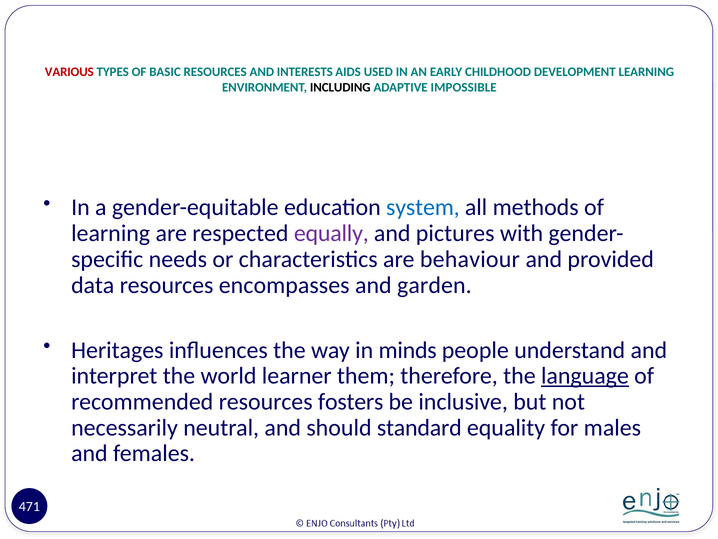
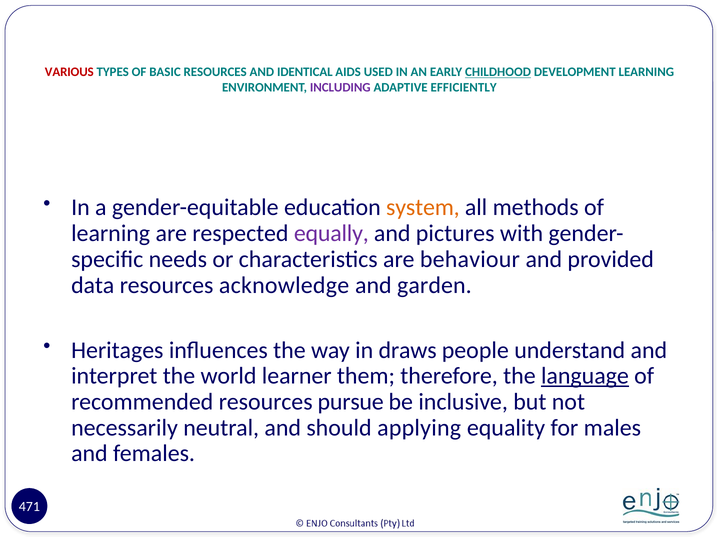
INTERESTS: INTERESTS -> IDENTICAL
CHILDHOOD underline: none -> present
INCLUDING colour: black -> purple
IMPOSSIBLE: IMPOSSIBLE -> EFFICIENTLY
system colour: blue -> orange
encompasses: encompasses -> acknowledge
minds: minds -> draws
fosters: fosters -> pursue
standard: standard -> applying
